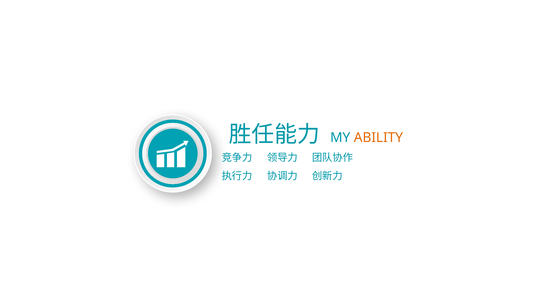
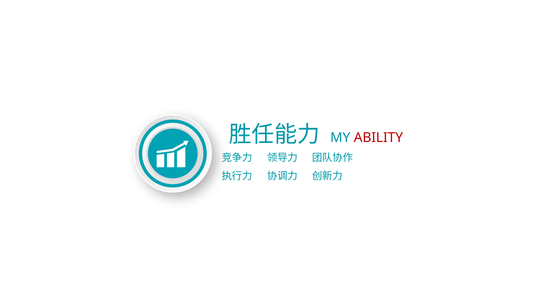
ABILITY colour: orange -> red
